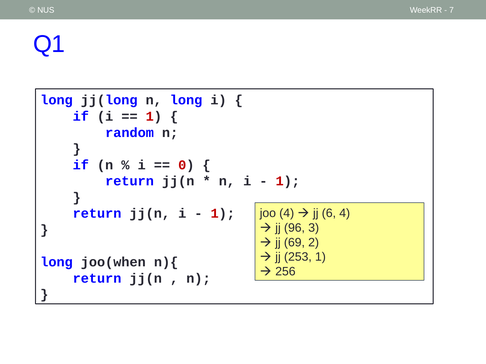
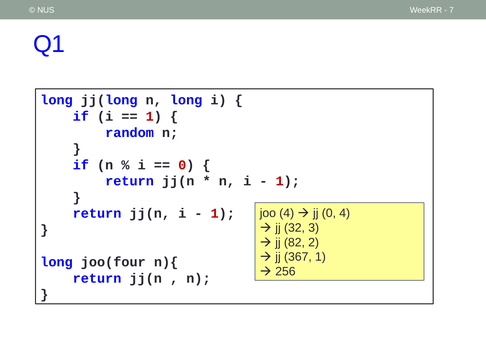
jj 6: 6 -> 0
96: 96 -> 32
69: 69 -> 82
253: 253 -> 367
joo(when: joo(when -> joo(four
